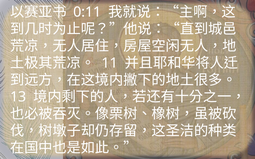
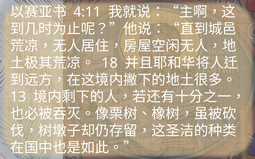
0:11: 0:11 -> 4:11
11: 11 -> 18
